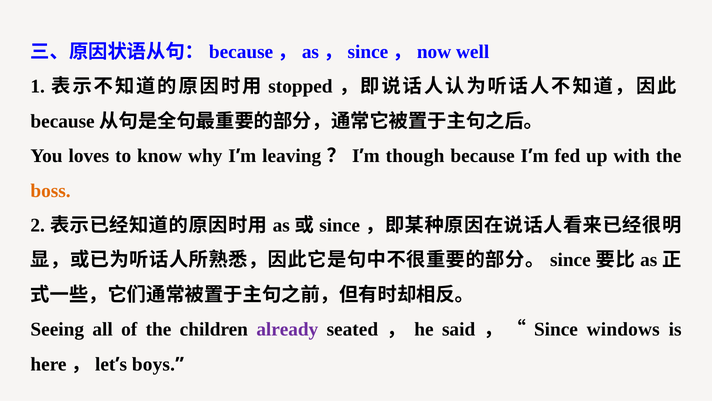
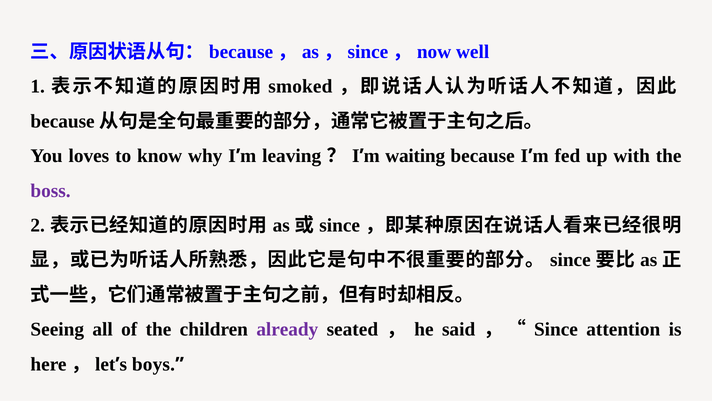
stopped: stopped -> smoked
though: though -> waiting
boss colour: orange -> purple
windows: windows -> attention
